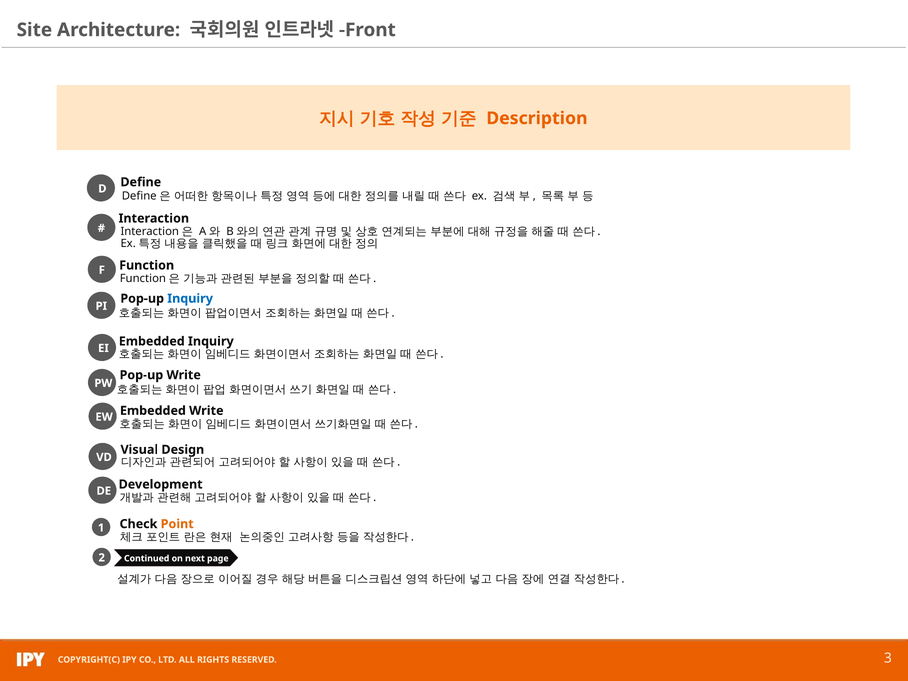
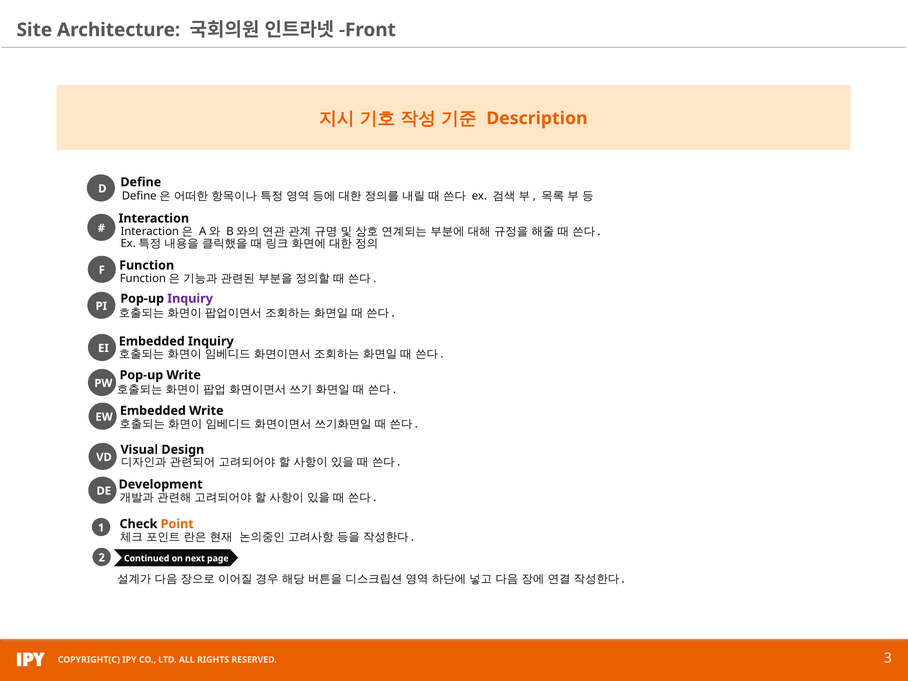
Inquiry at (190, 299) colour: blue -> purple
